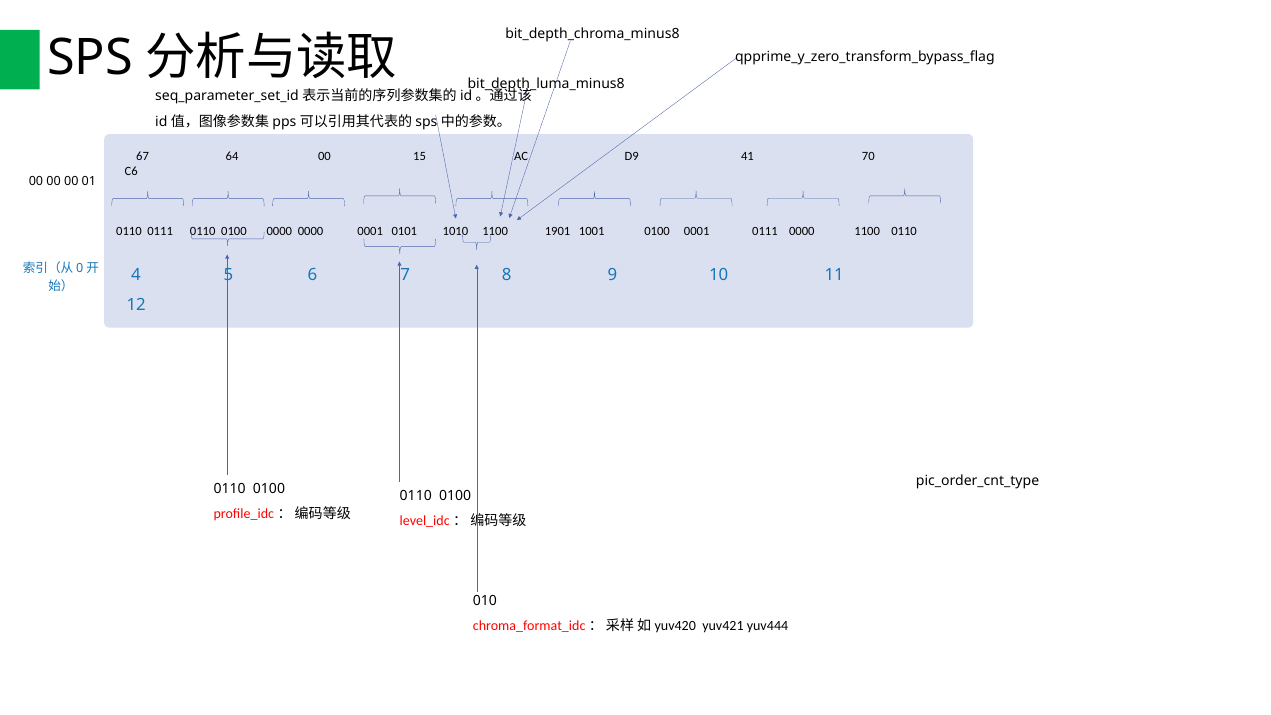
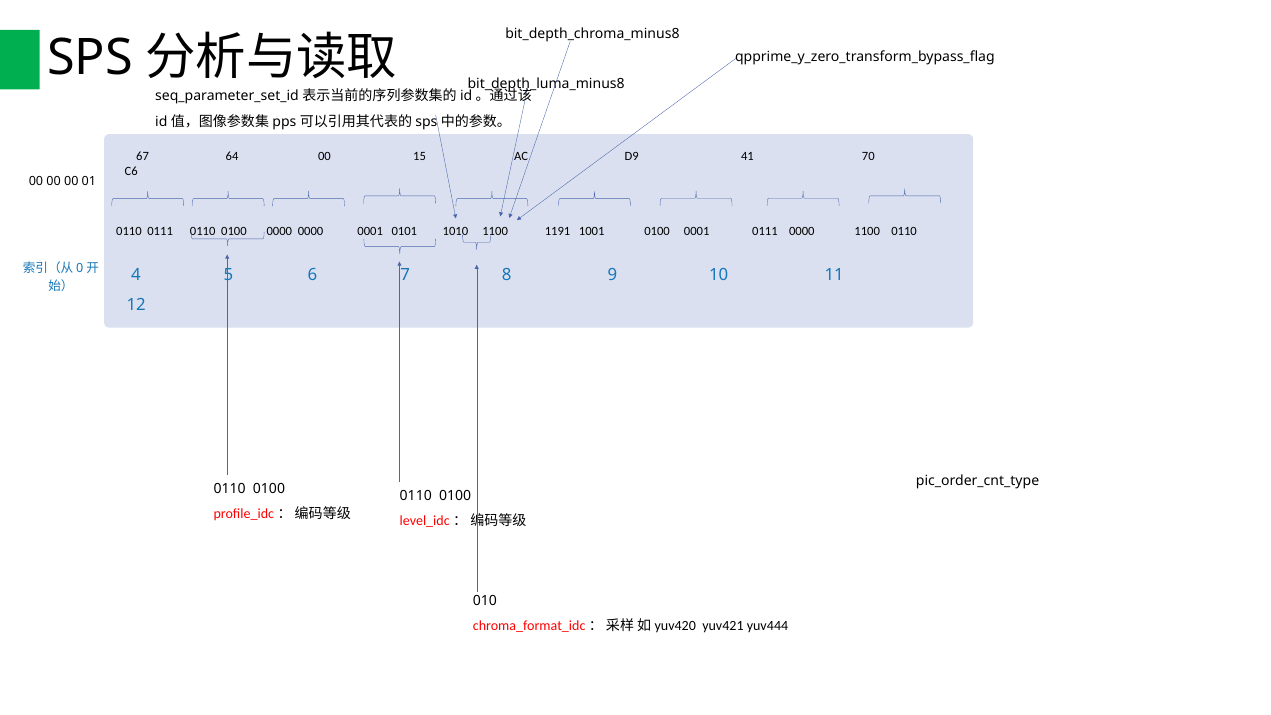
1901: 1901 -> 1191
